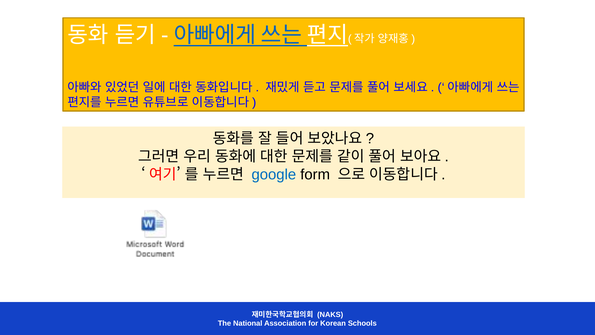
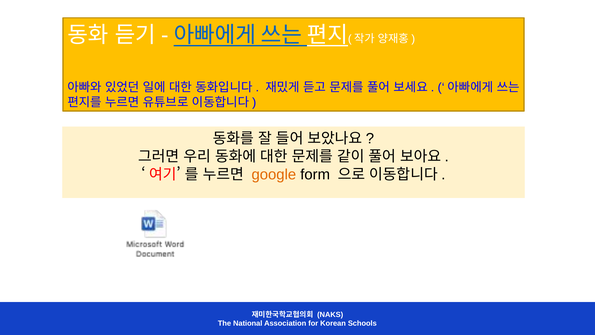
google colour: blue -> orange
